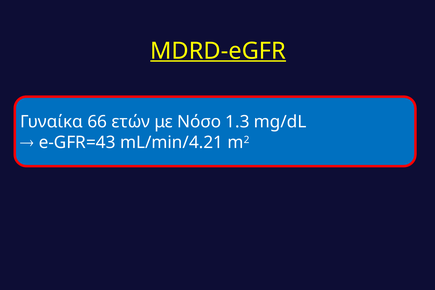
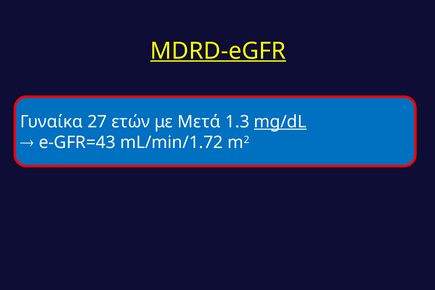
66: 66 -> 27
Νόσο: Νόσο -> Μετά
mg/dL underline: none -> present
mL/min/4.21: mL/min/4.21 -> mL/min/1.72
